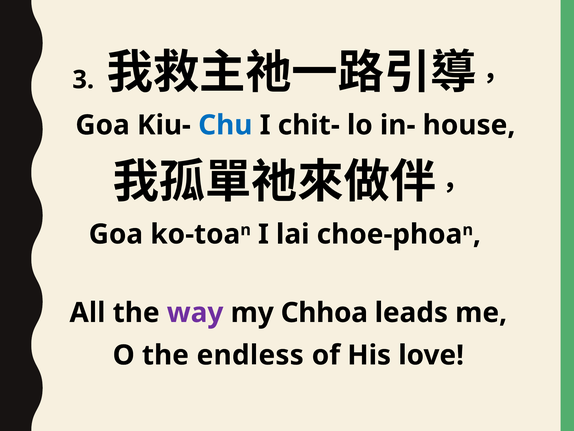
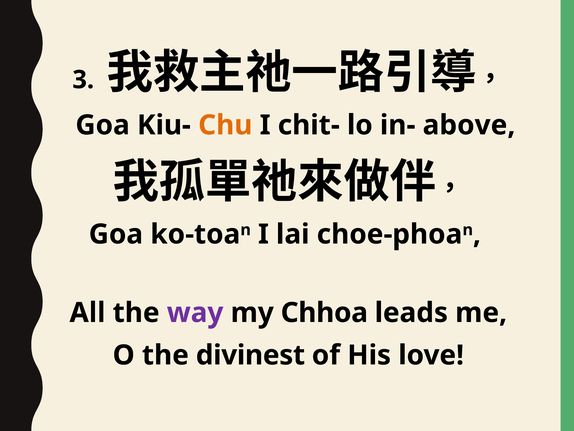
Chu colour: blue -> orange
house: house -> above
endless: endless -> divinest
